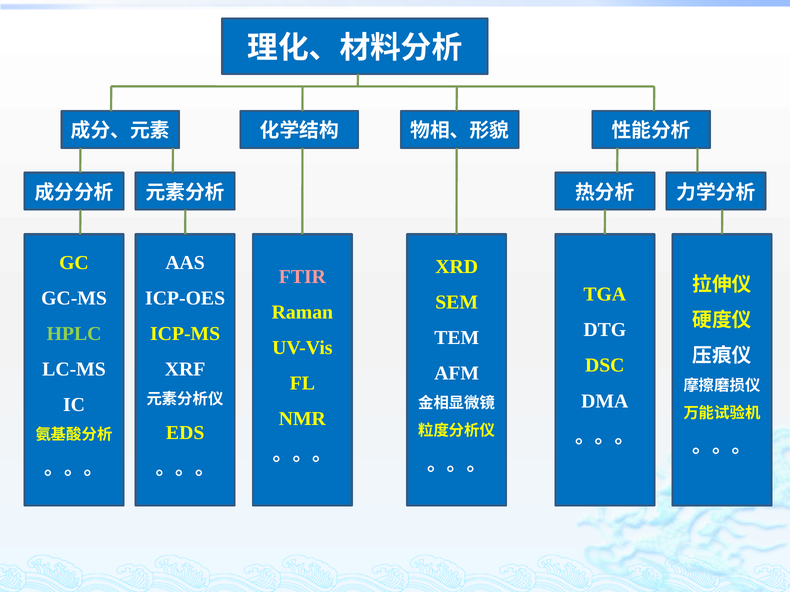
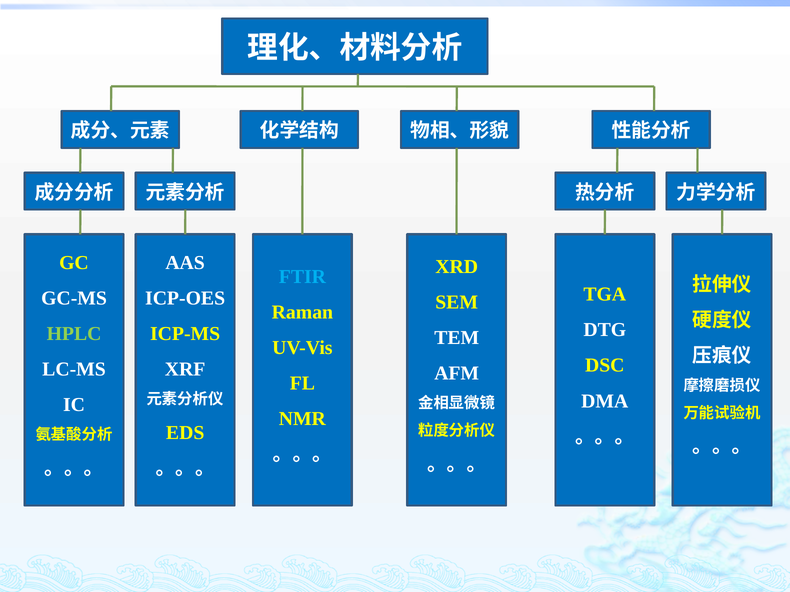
FTIR colour: pink -> light blue
